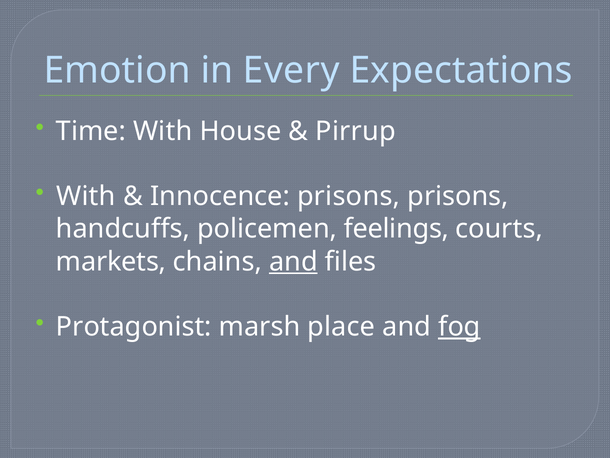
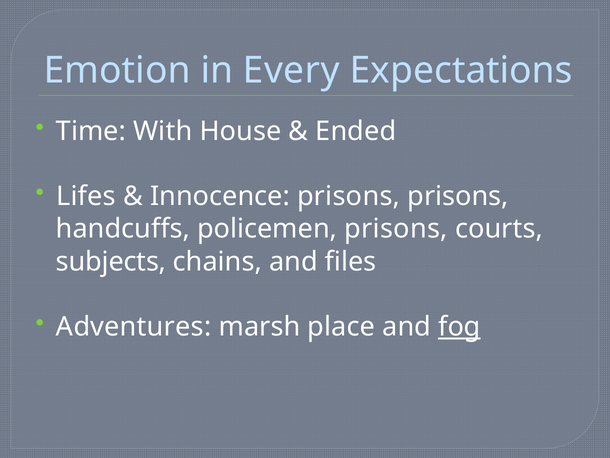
Pirrup: Pirrup -> Ended
With at (86, 196): With -> Lifes
policemen feelings: feelings -> prisons
markets: markets -> subjects
and at (293, 261) underline: present -> none
Protagonist: Protagonist -> Adventures
